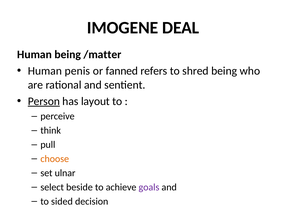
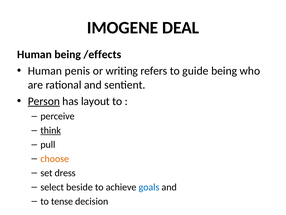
/matter: /matter -> /effects
fanned: fanned -> writing
shred: shred -> guide
think underline: none -> present
ulnar: ulnar -> dress
goals colour: purple -> blue
sided: sided -> tense
